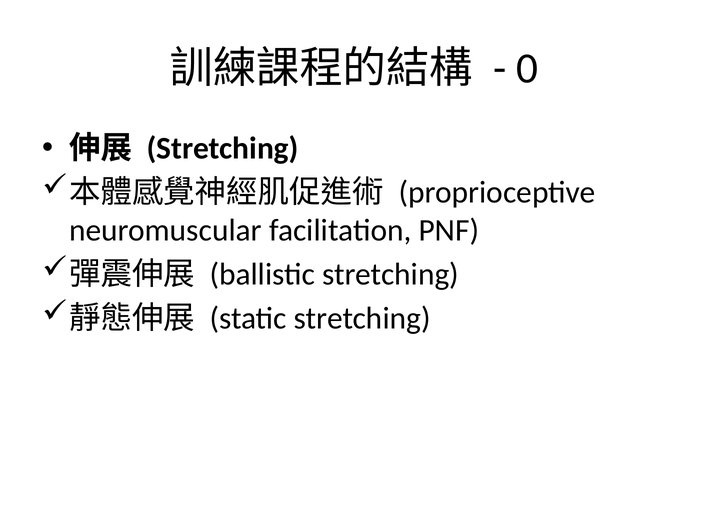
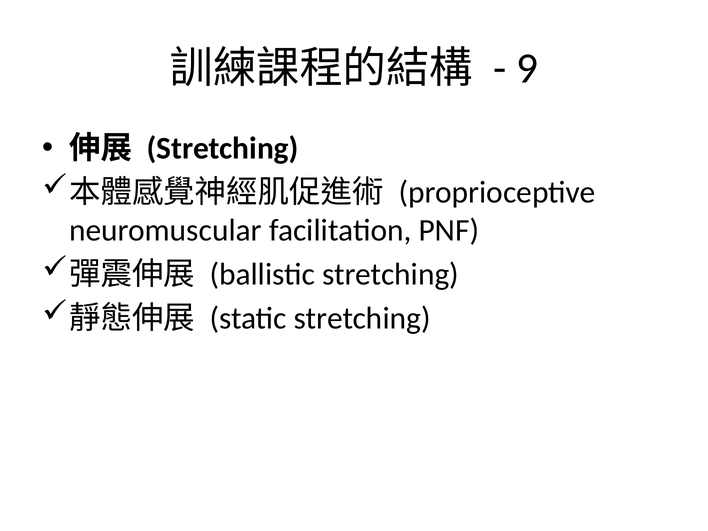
0: 0 -> 9
